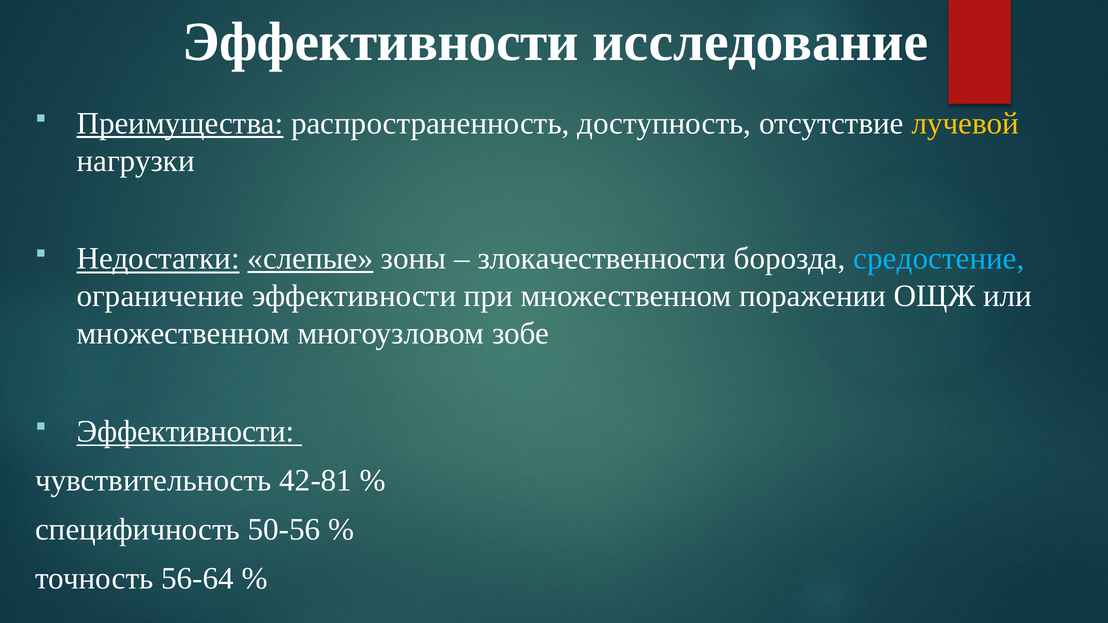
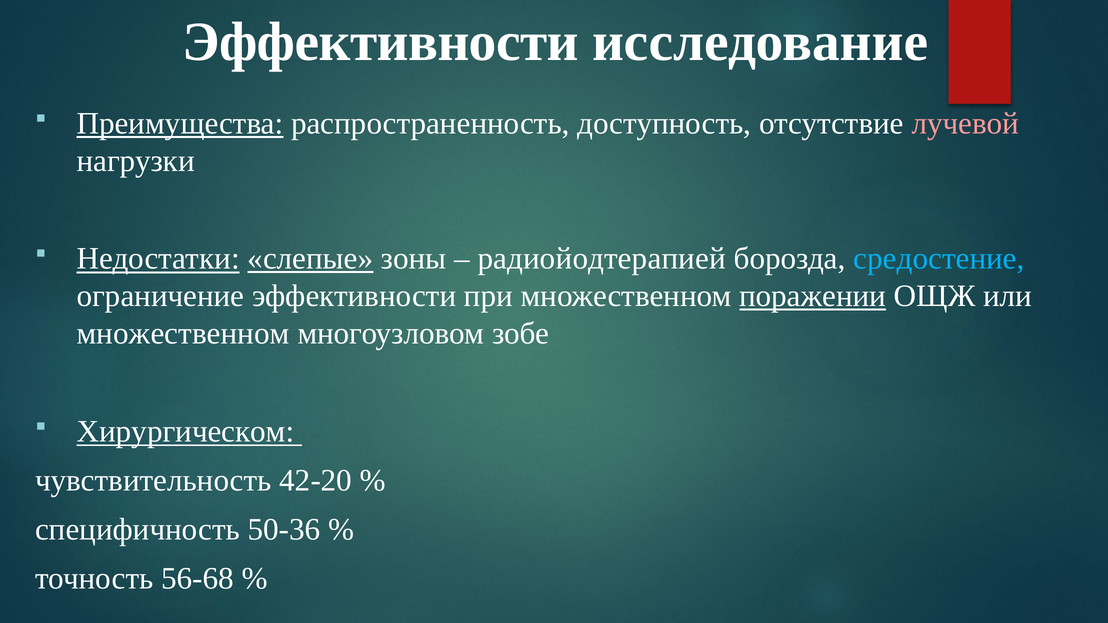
лучевой colour: yellow -> pink
злокачественности: злокачественности -> радиойодтерапией
поражении underline: none -> present
Эффективности at (186, 432): Эффективности -> Хирургическом
42-81: 42-81 -> 42-20
50-56: 50-56 -> 50-36
56-64: 56-64 -> 56-68
